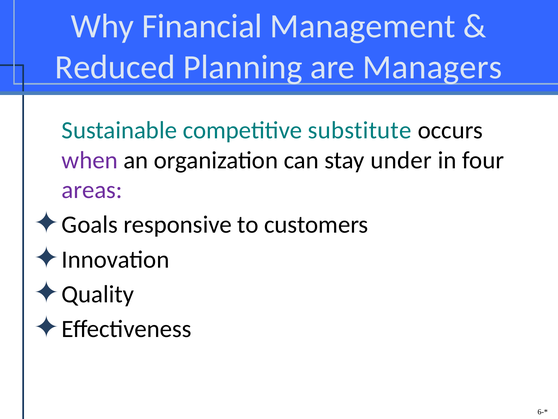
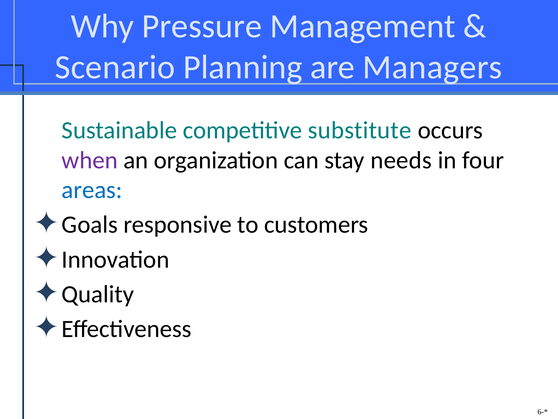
Financial: Financial -> Pressure
Reduced: Reduced -> Scenario
under: under -> needs
areas colour: purple -> blue
